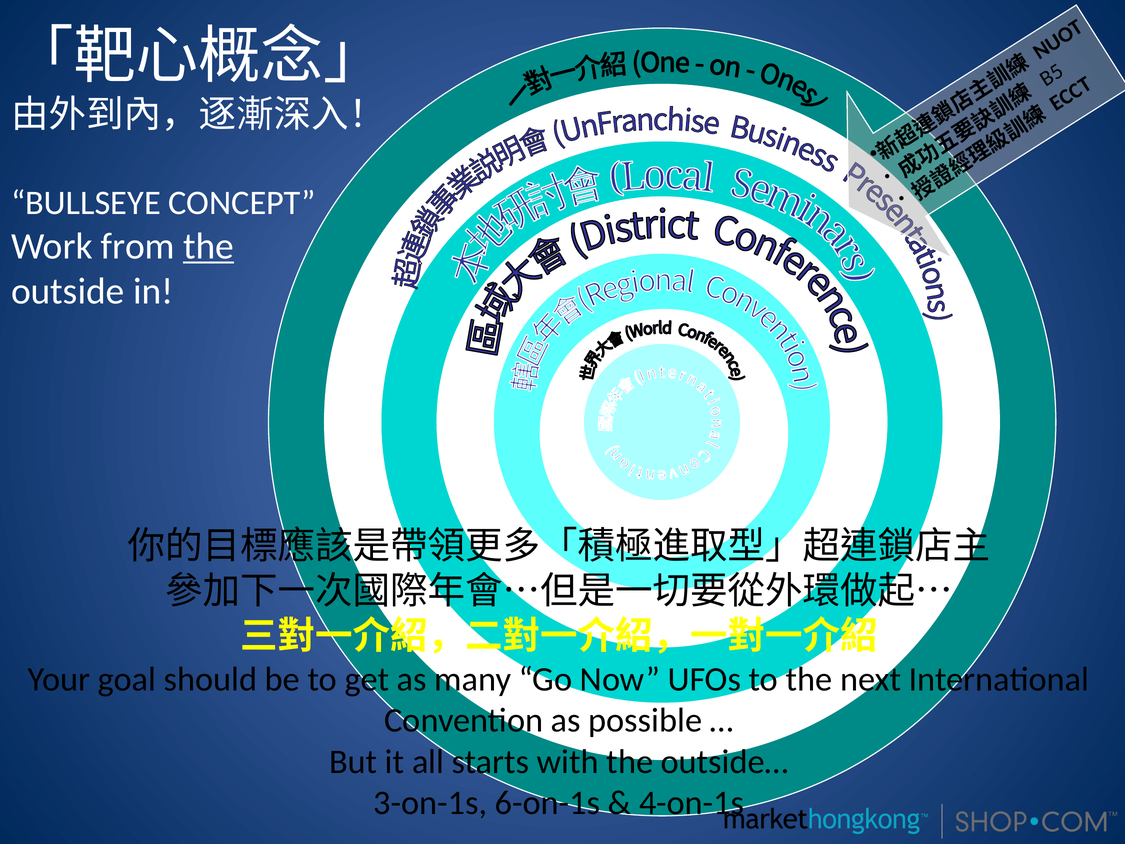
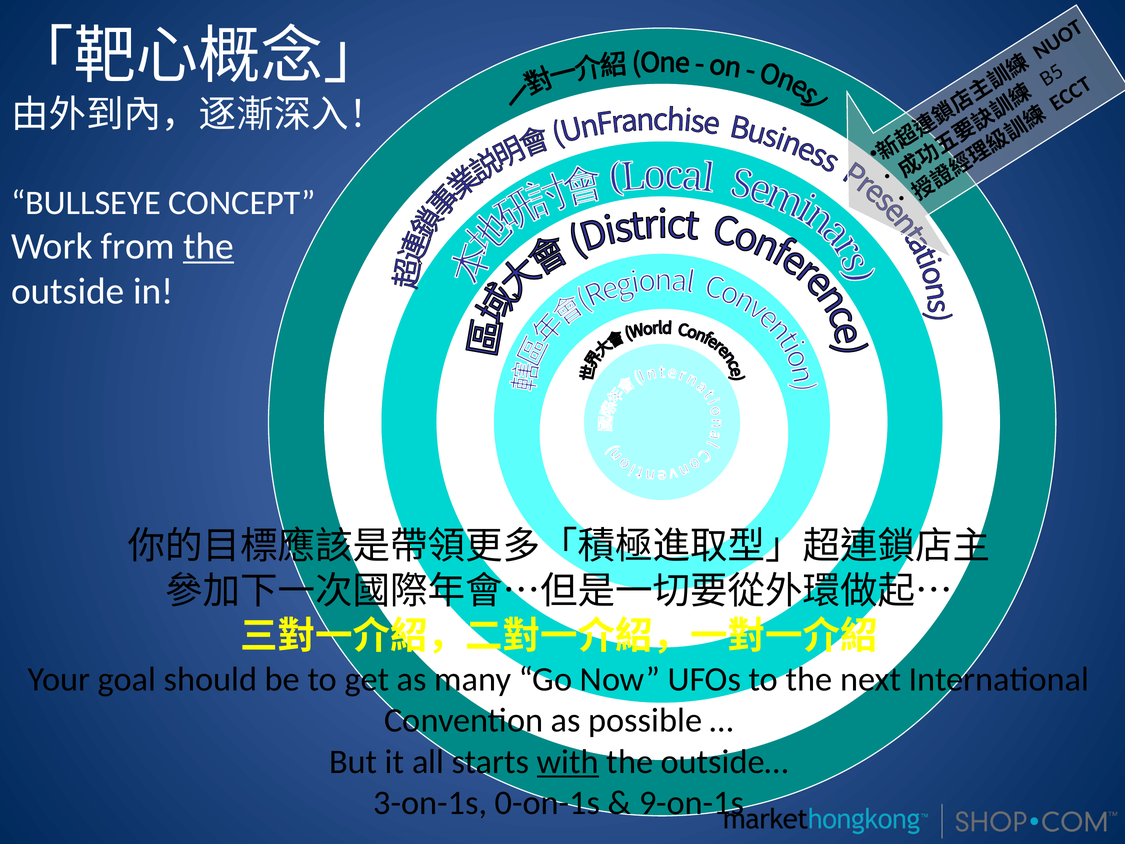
with underline: none -> present
6-on-1s: 6-on-1s -> 0-on-1s
4-on-1s: 4-on-1s -> 9-on-1s
